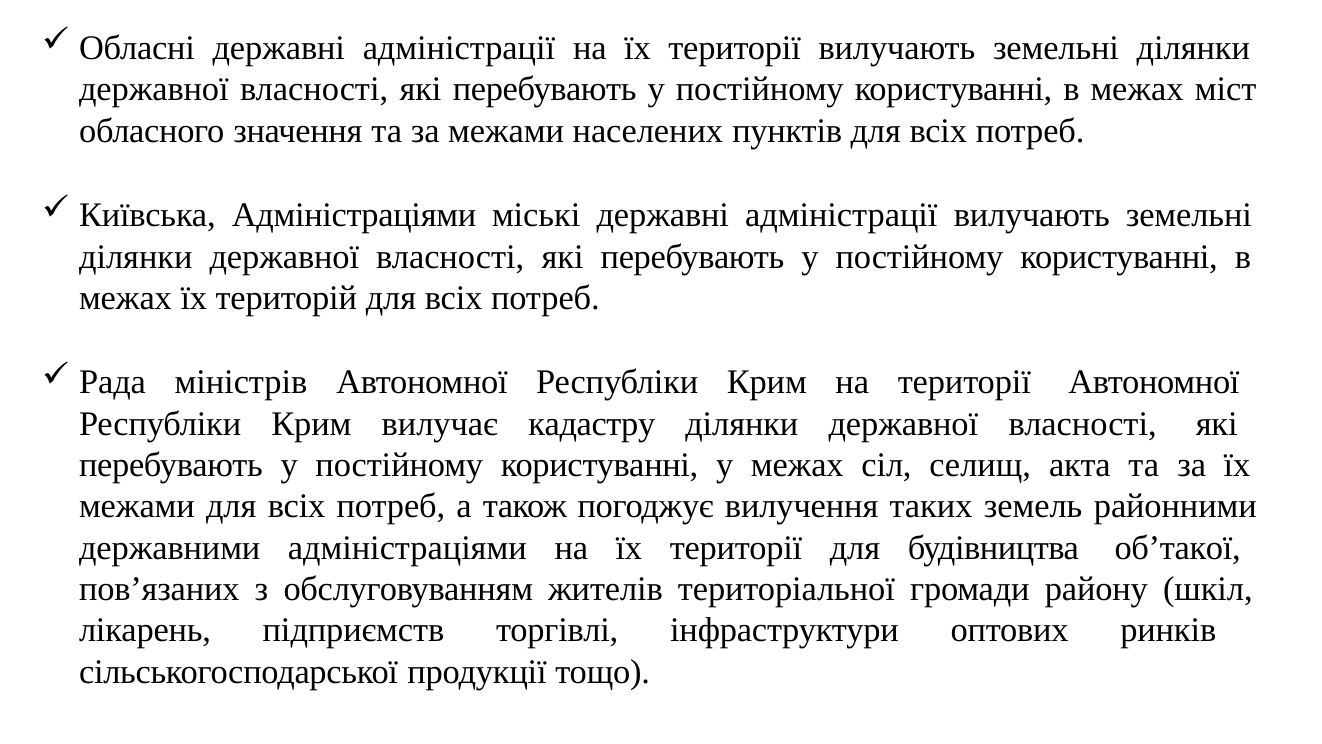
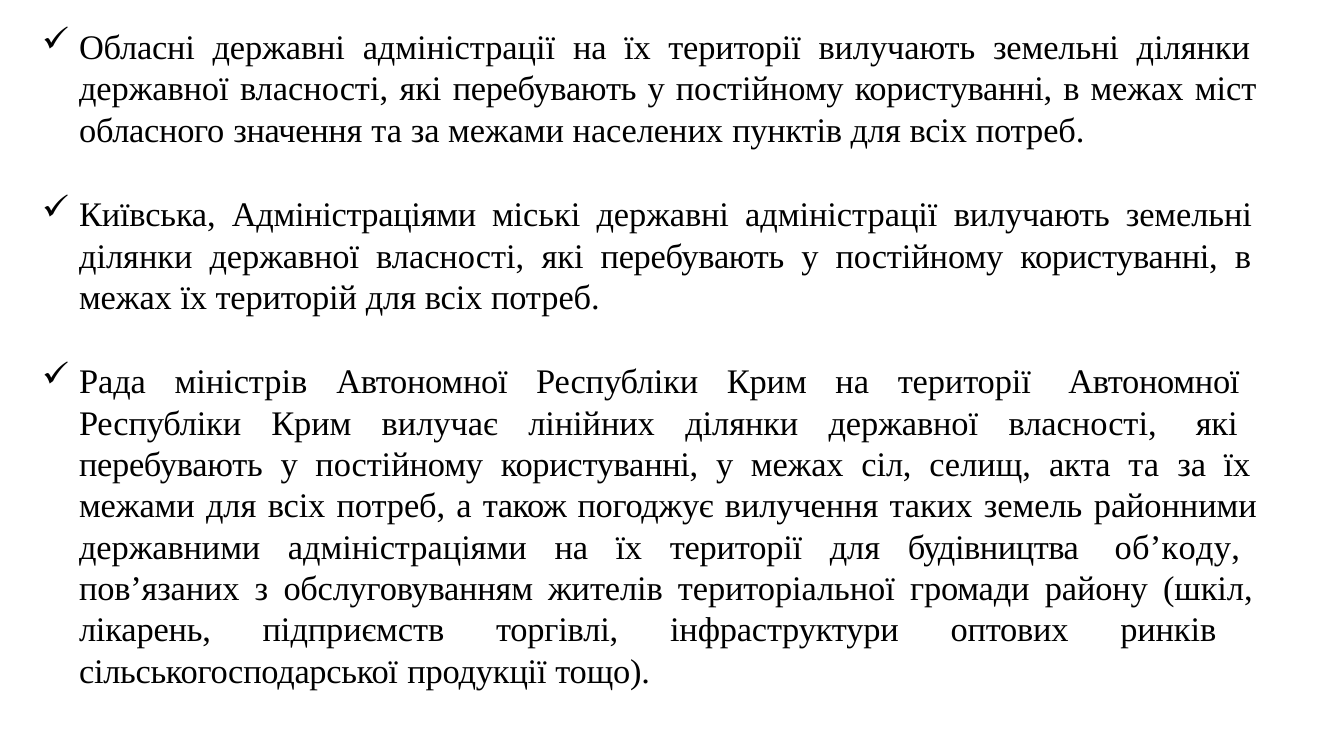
кадастру: кадастру -> лінійних
об’такої: об’такої -> об’коду
